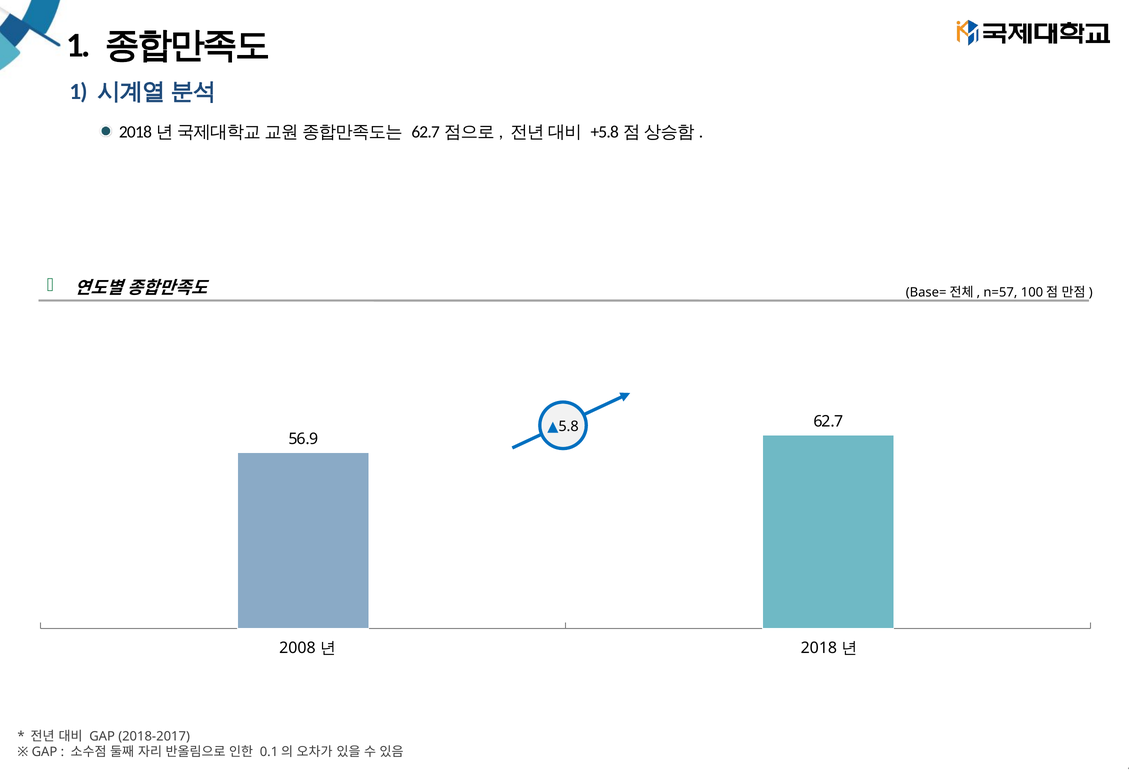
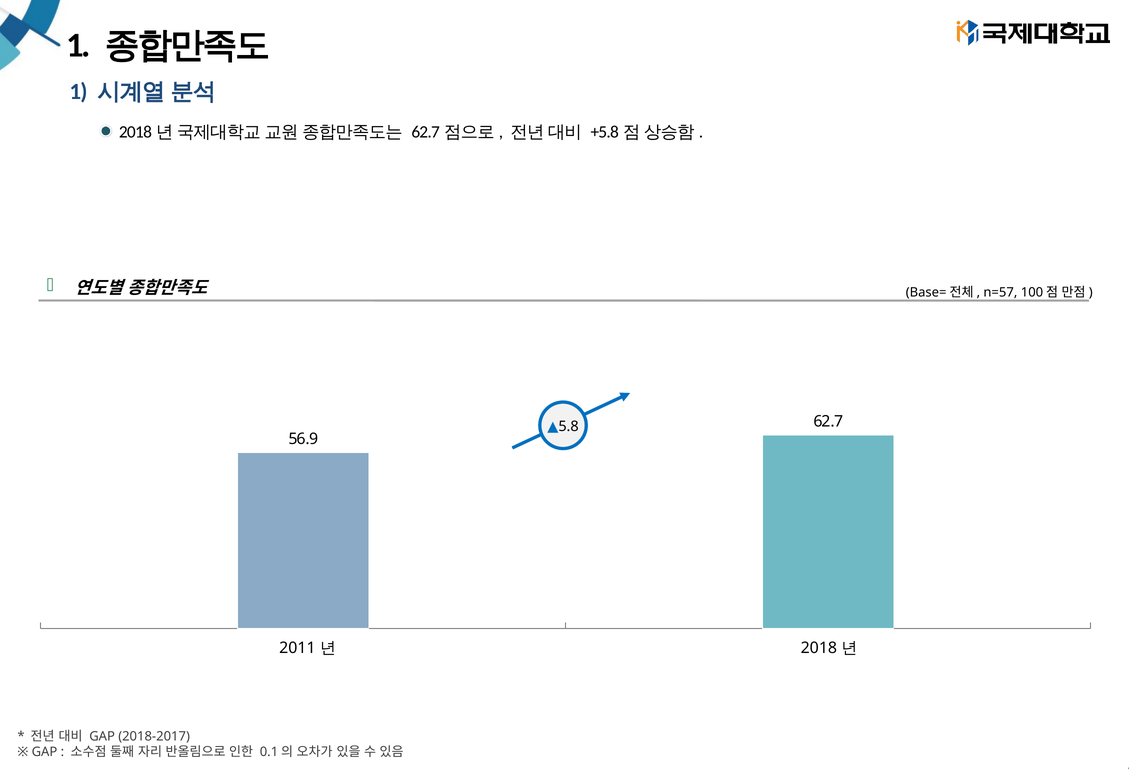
2008: 2008 -> 2011
